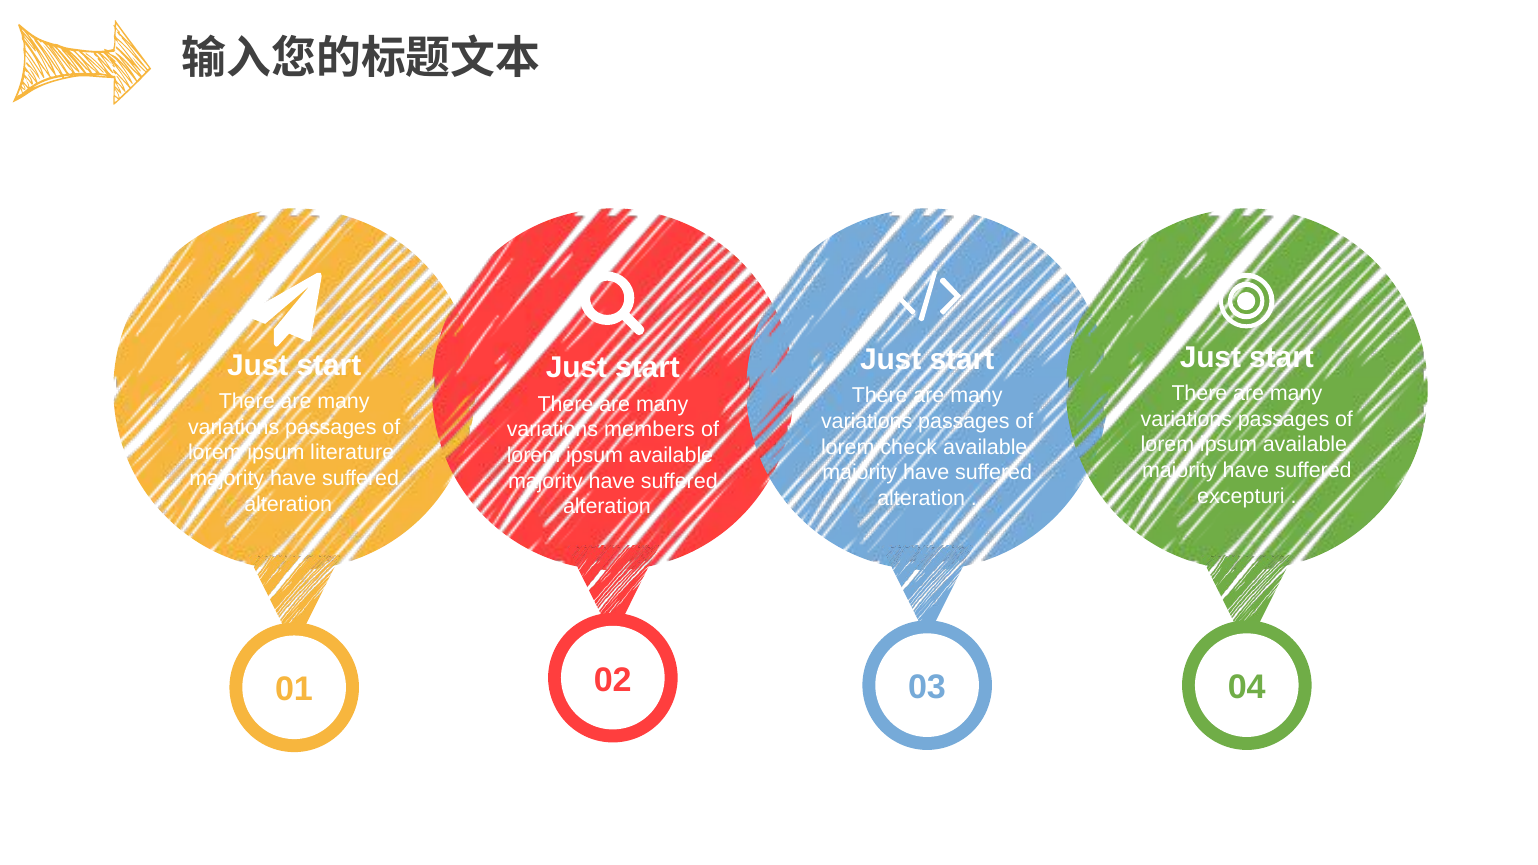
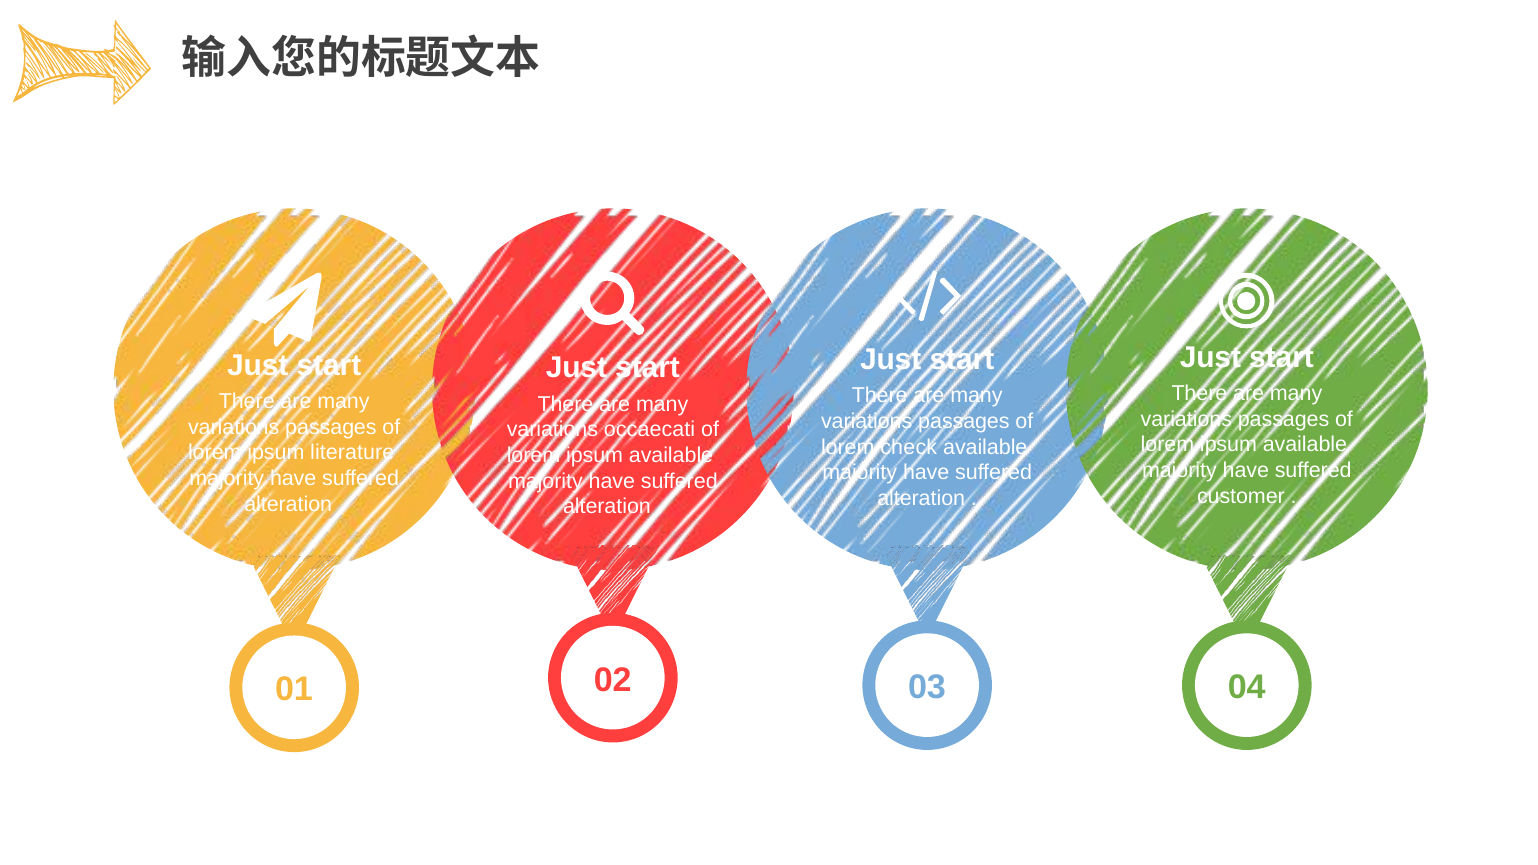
members: members -> occaecati
excepturi: excepturi -> customer
